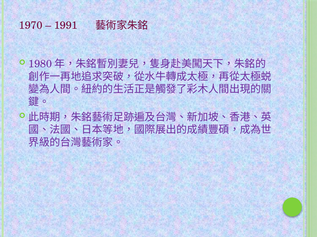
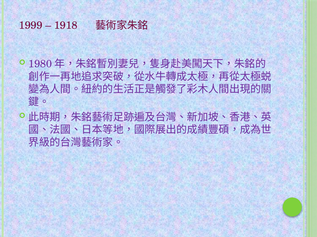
1970: 1970 -> 1999
1991: 1991 -> 1918
